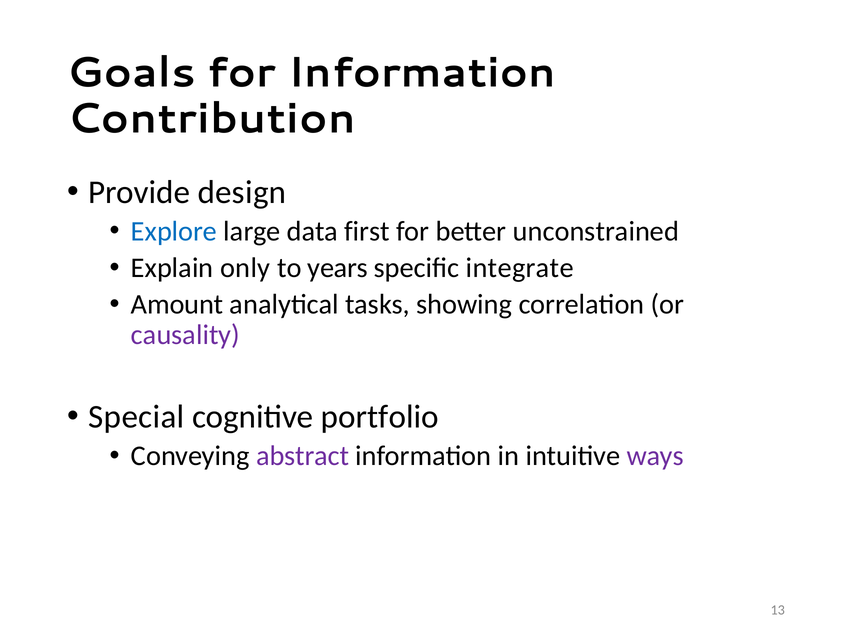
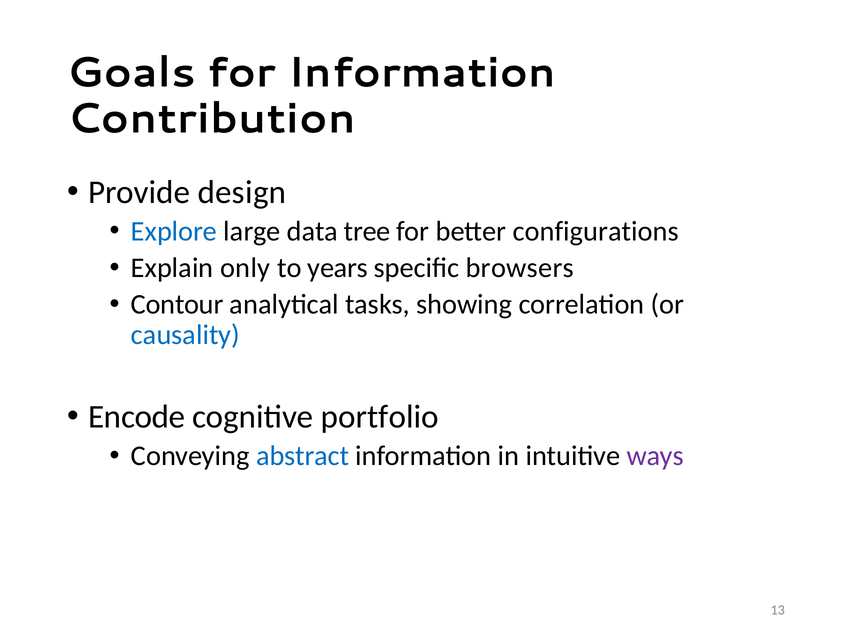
first: first -> tree
unconstrained: unconstrained -> configurations
integrate: integrate -> browsers
Amount: Amount -> Contour
causality colour: purple -> blue
Special: Special -> Encode
abstract colour: purple -> blue
